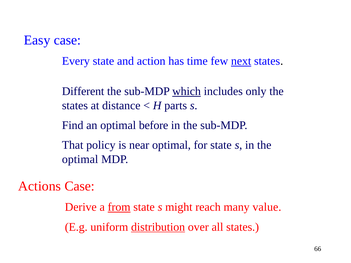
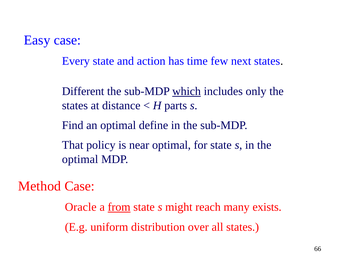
next underline: present -> none
before: before -> define
Actions: Actions -> Method
Derive: Derive -> Oracle
value: value -> exists
distribution underline: present -> none
